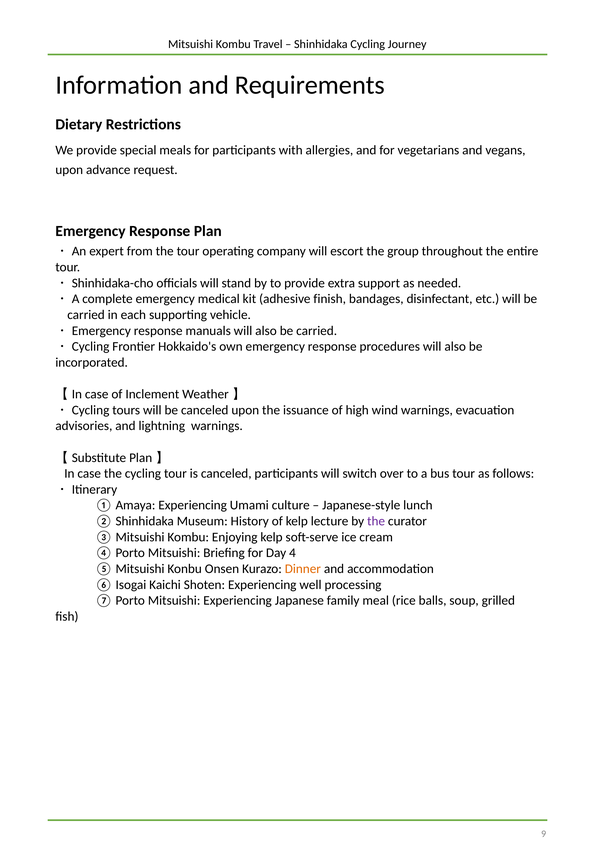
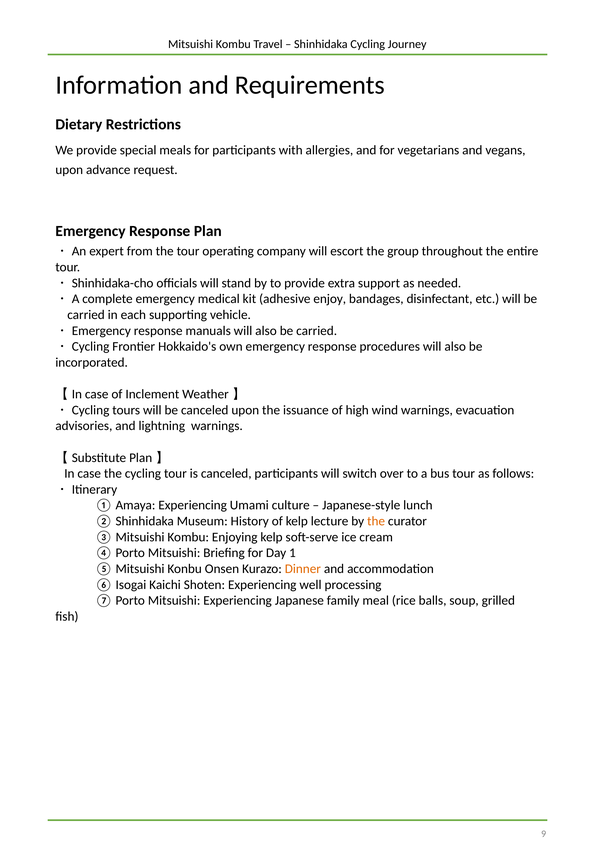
finish: finish -> enjoy
the at (376, 521) colour: purple -> orange
4: 4 -> 1
